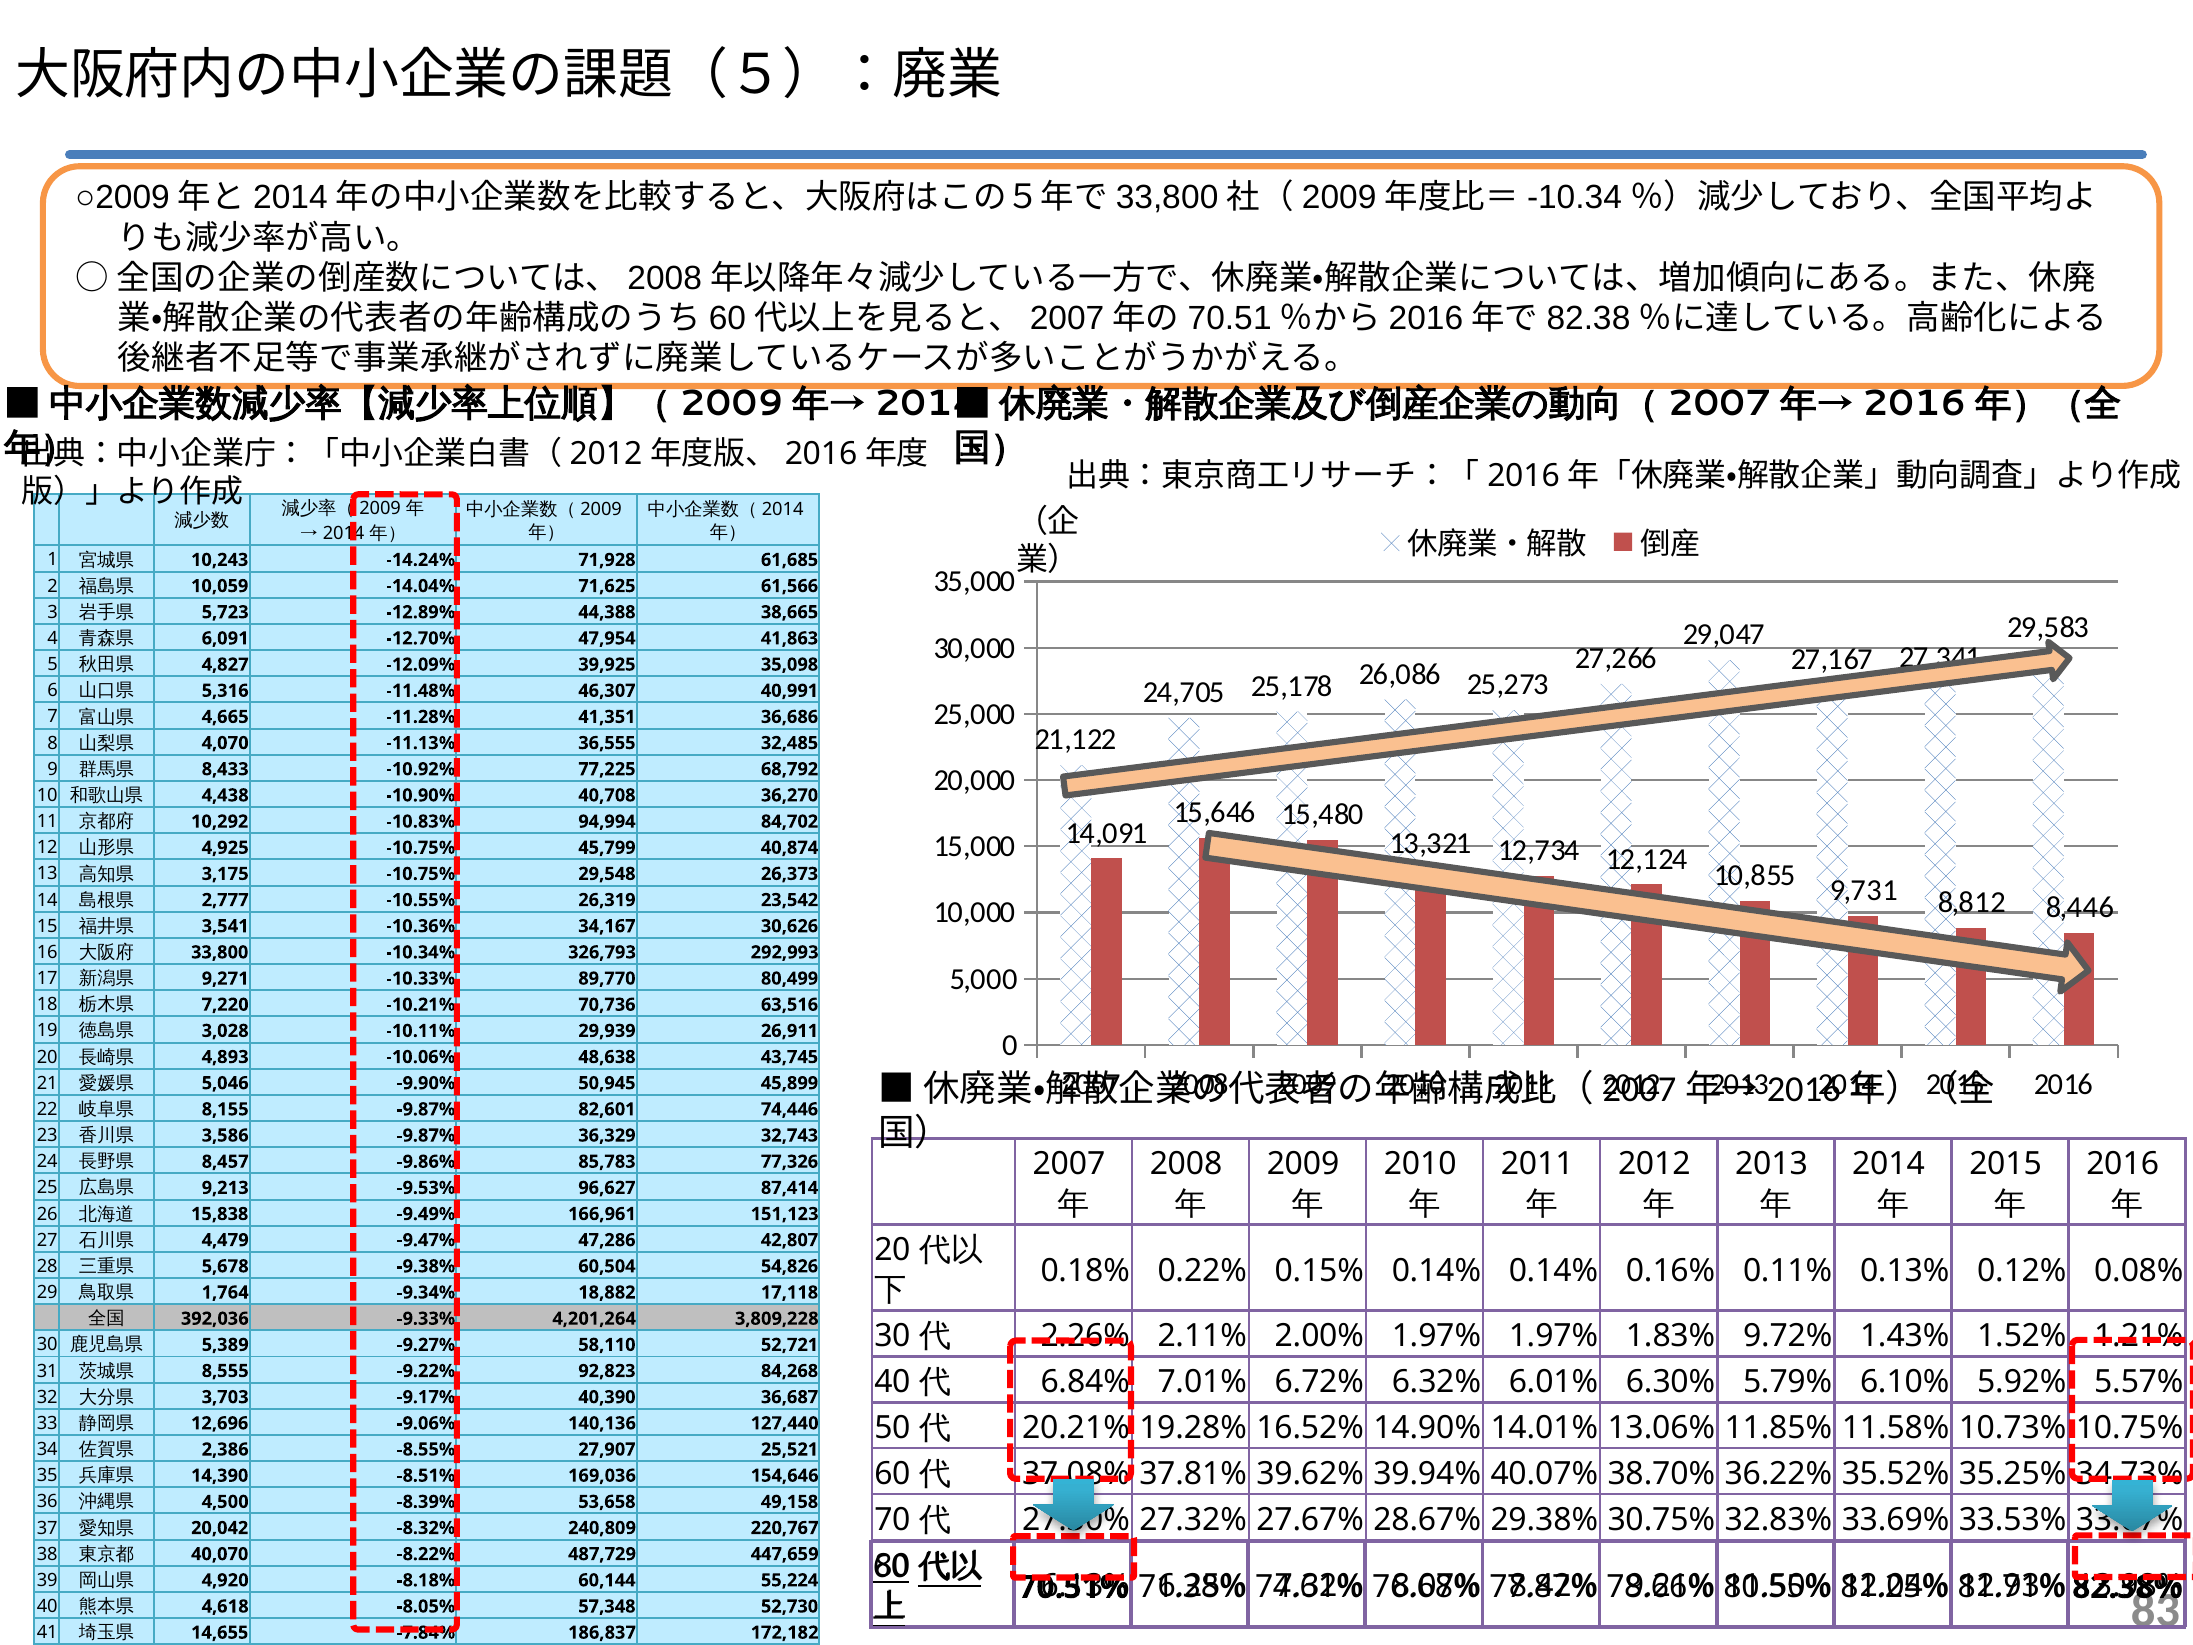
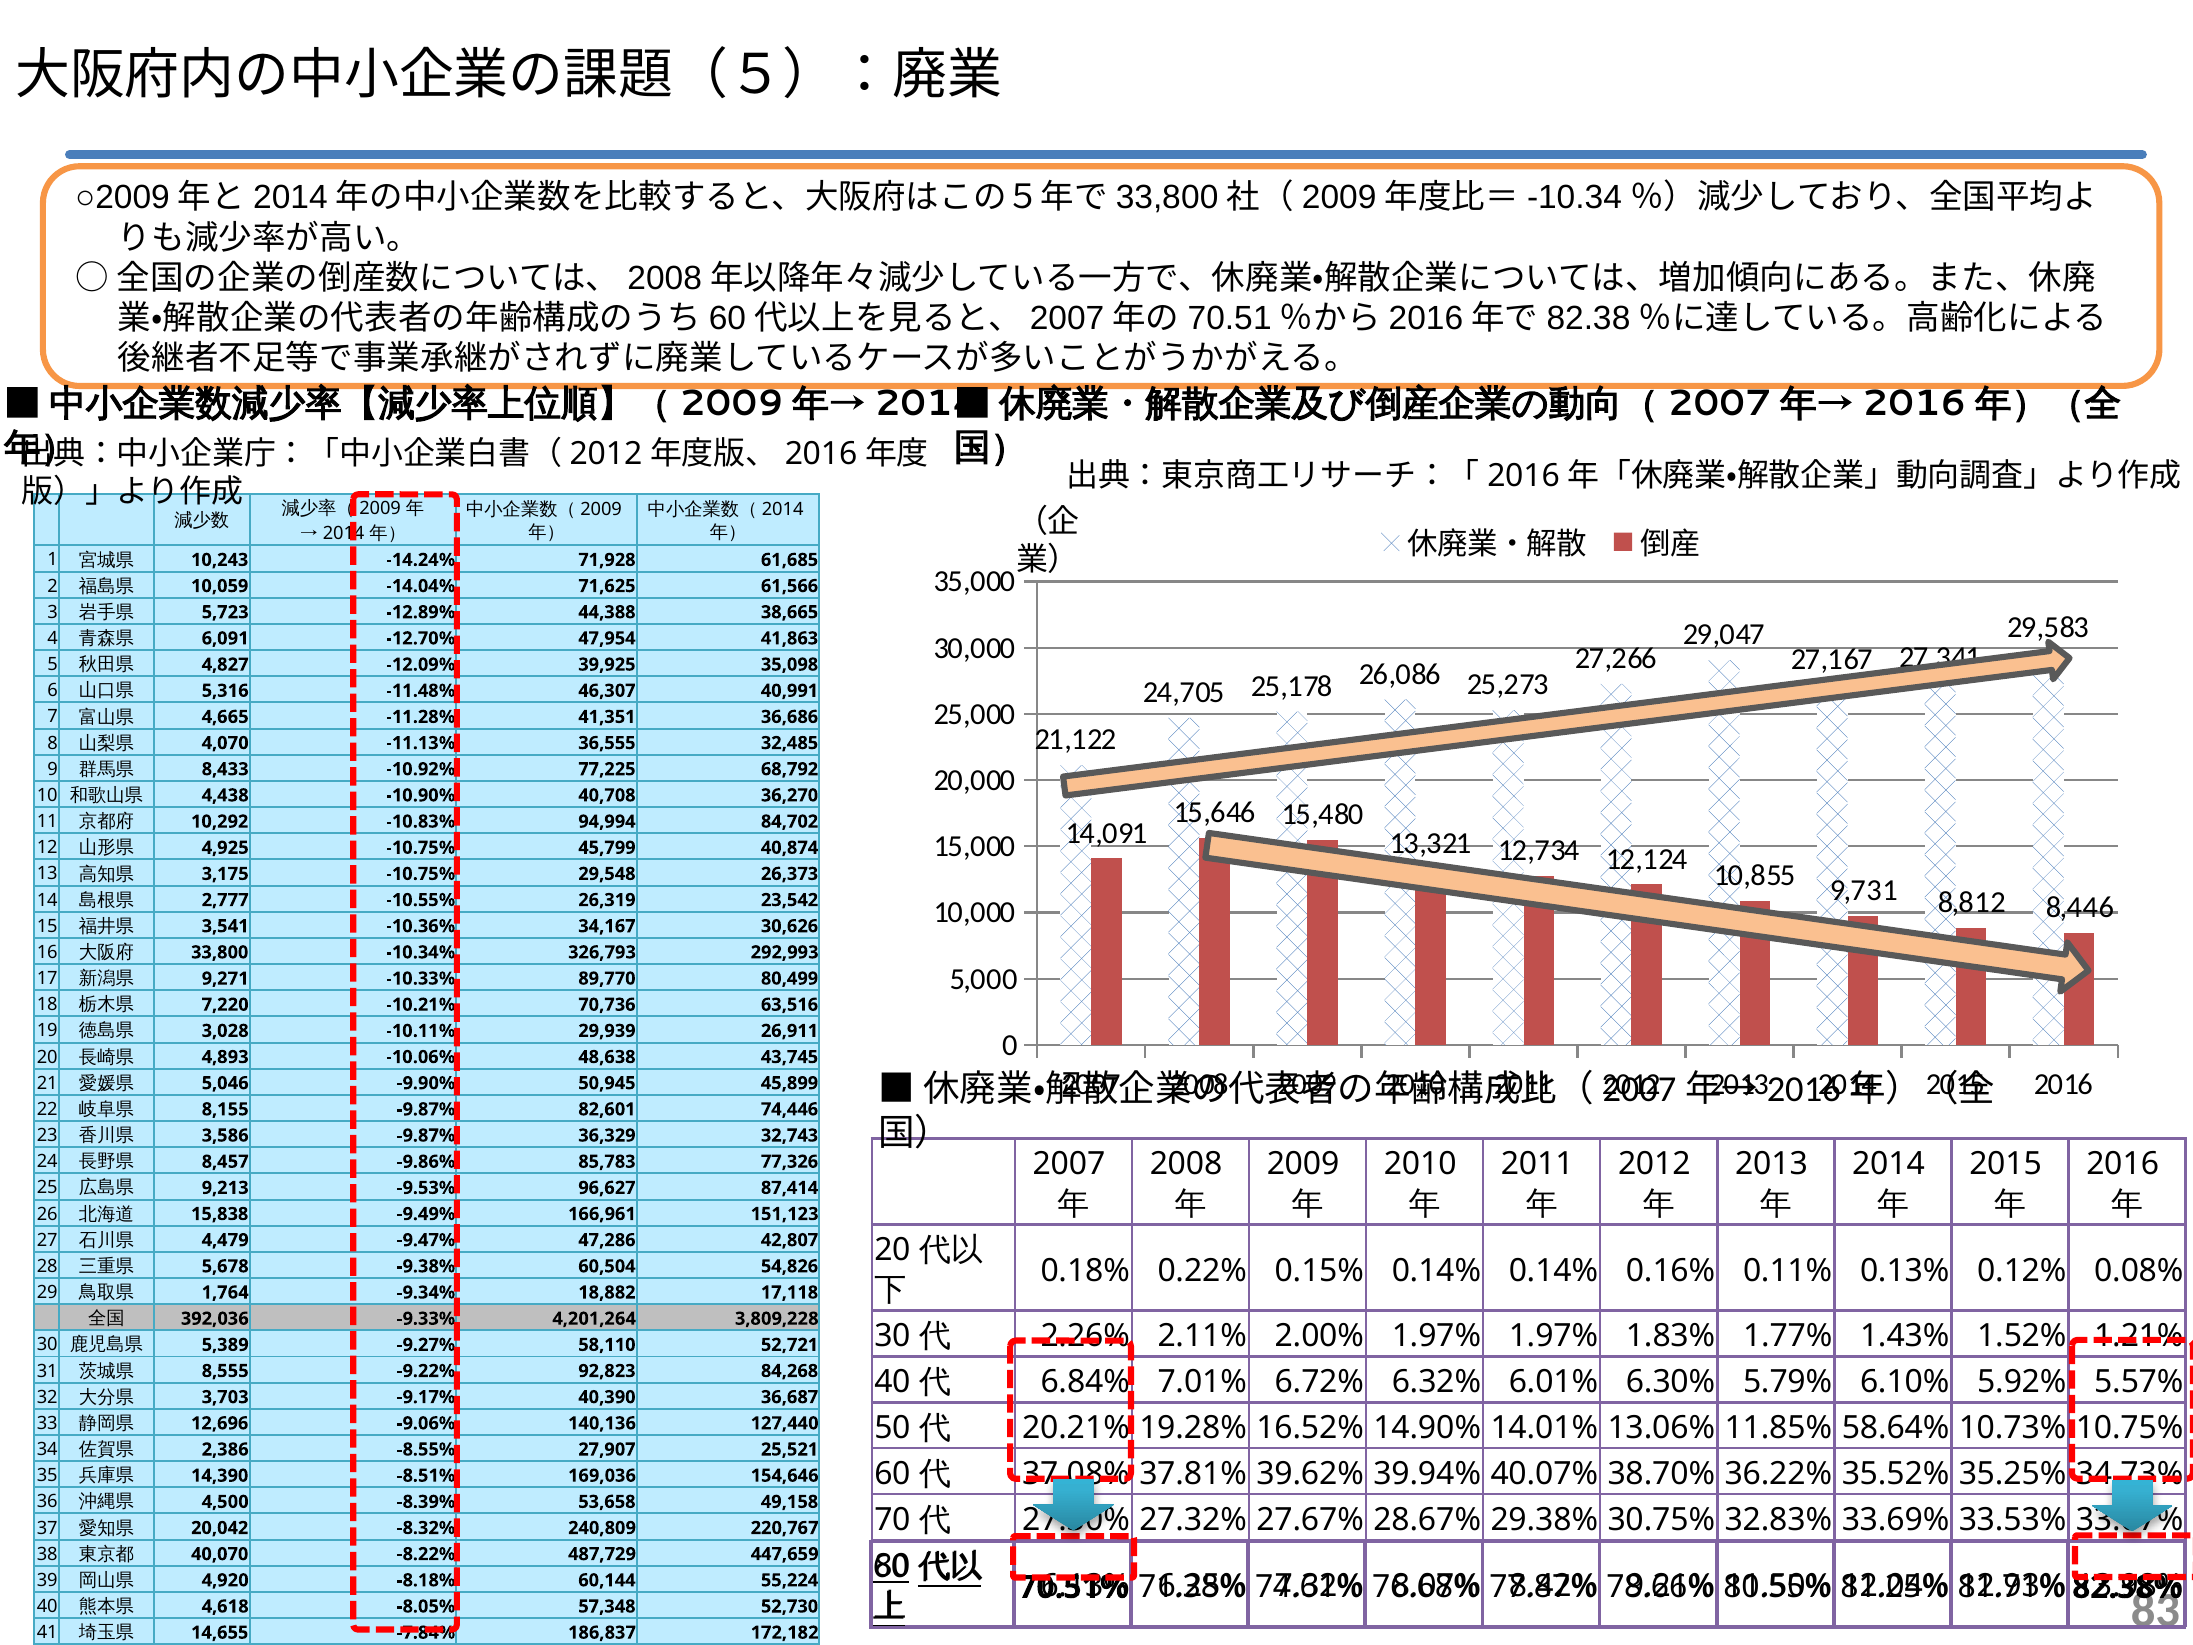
9.72%: 9.72% -> 1.77%
11.58%: 11.58% -> 58.64%
